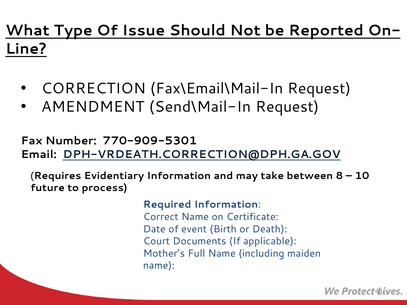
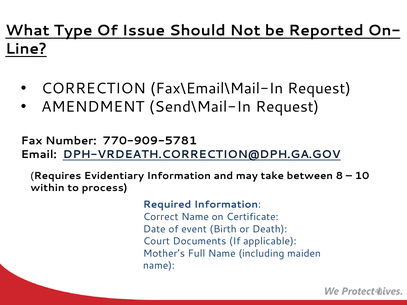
770-909-5301: 770-909-5301 -> 770-909-5781
future: future -> within
